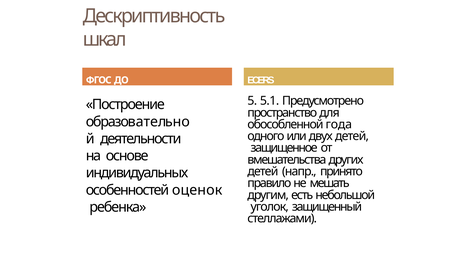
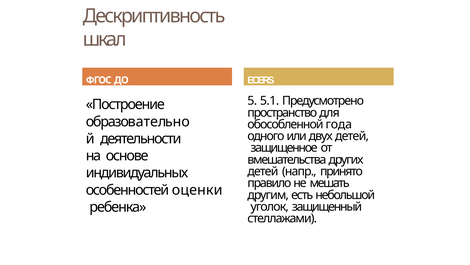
оценок: оценок -> оценки
